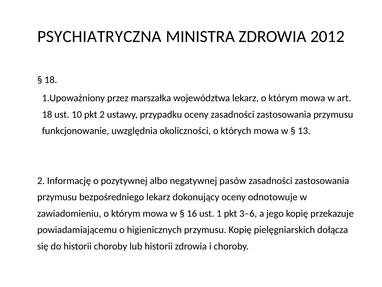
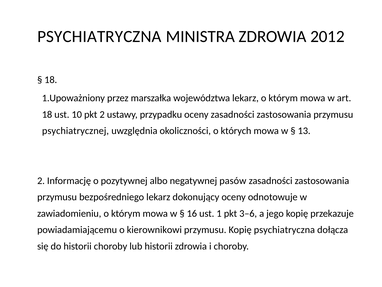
funkcjonowanie: funkcjonowanie -> psychiatrycznej
higienicznych: higienicznych -> kierownikowi
Kopię pielęgniarskich: pielęgniarskich -> psychiatryczna
